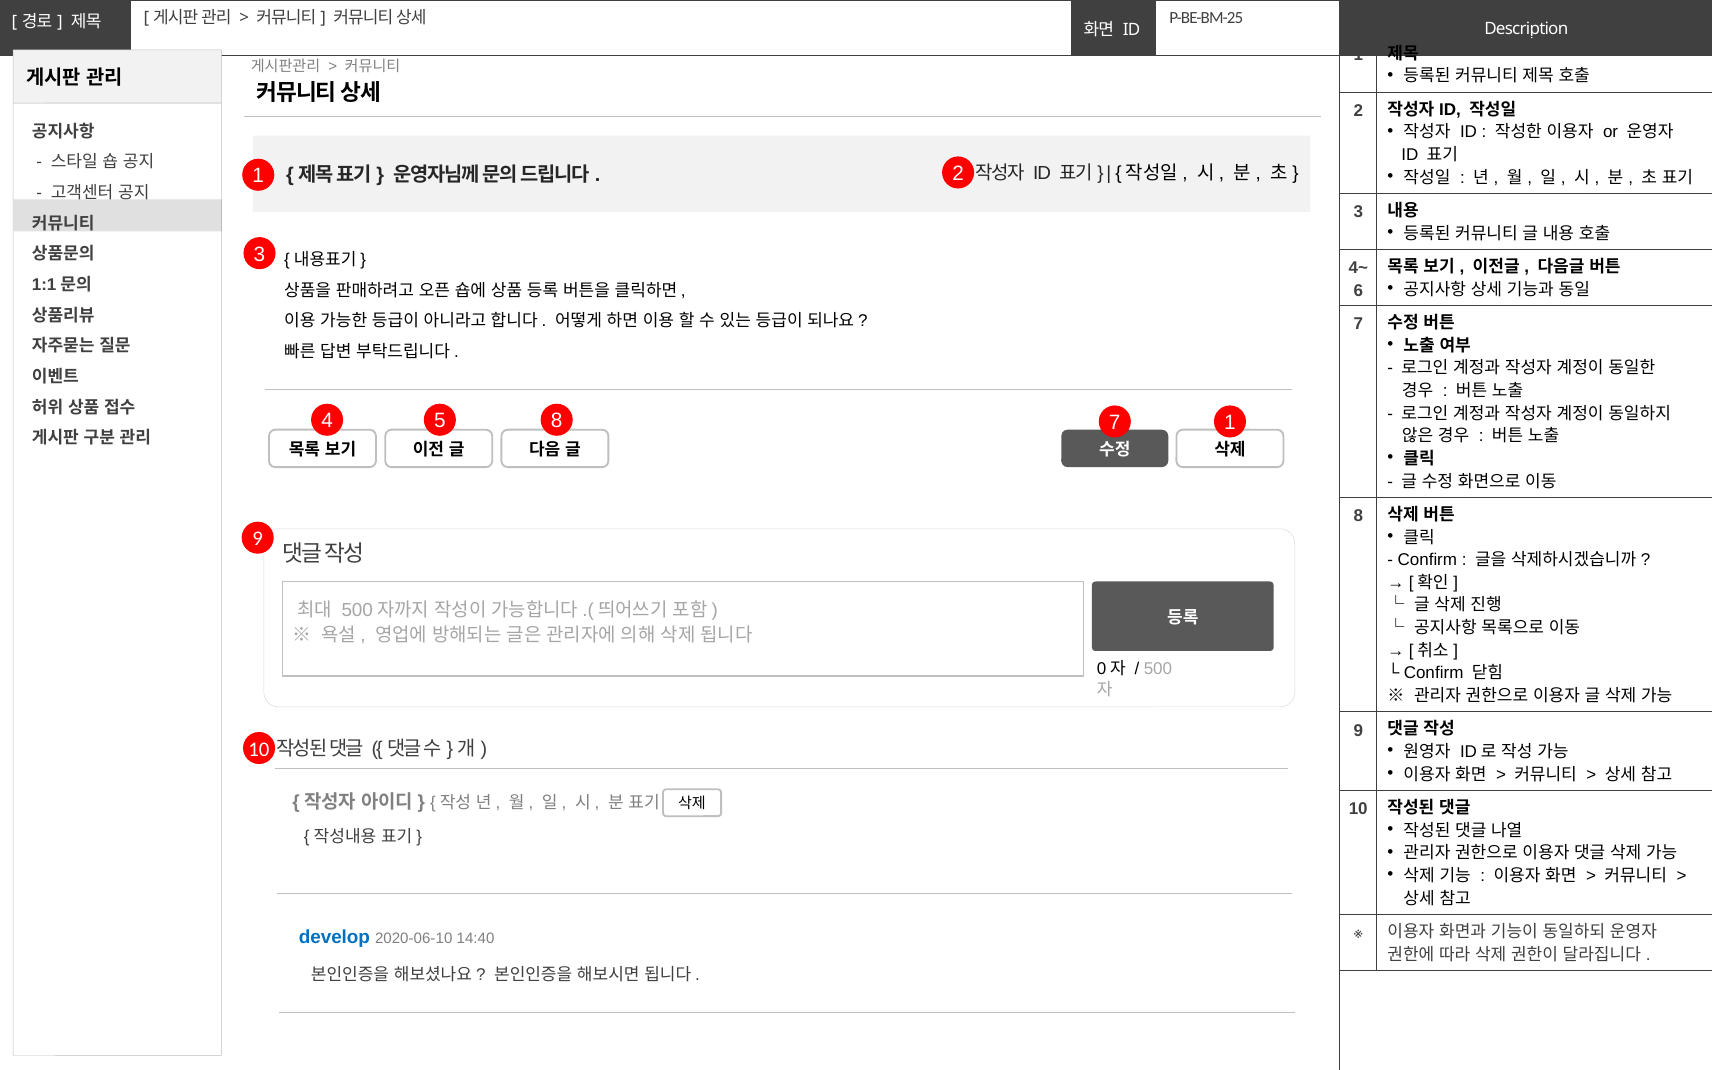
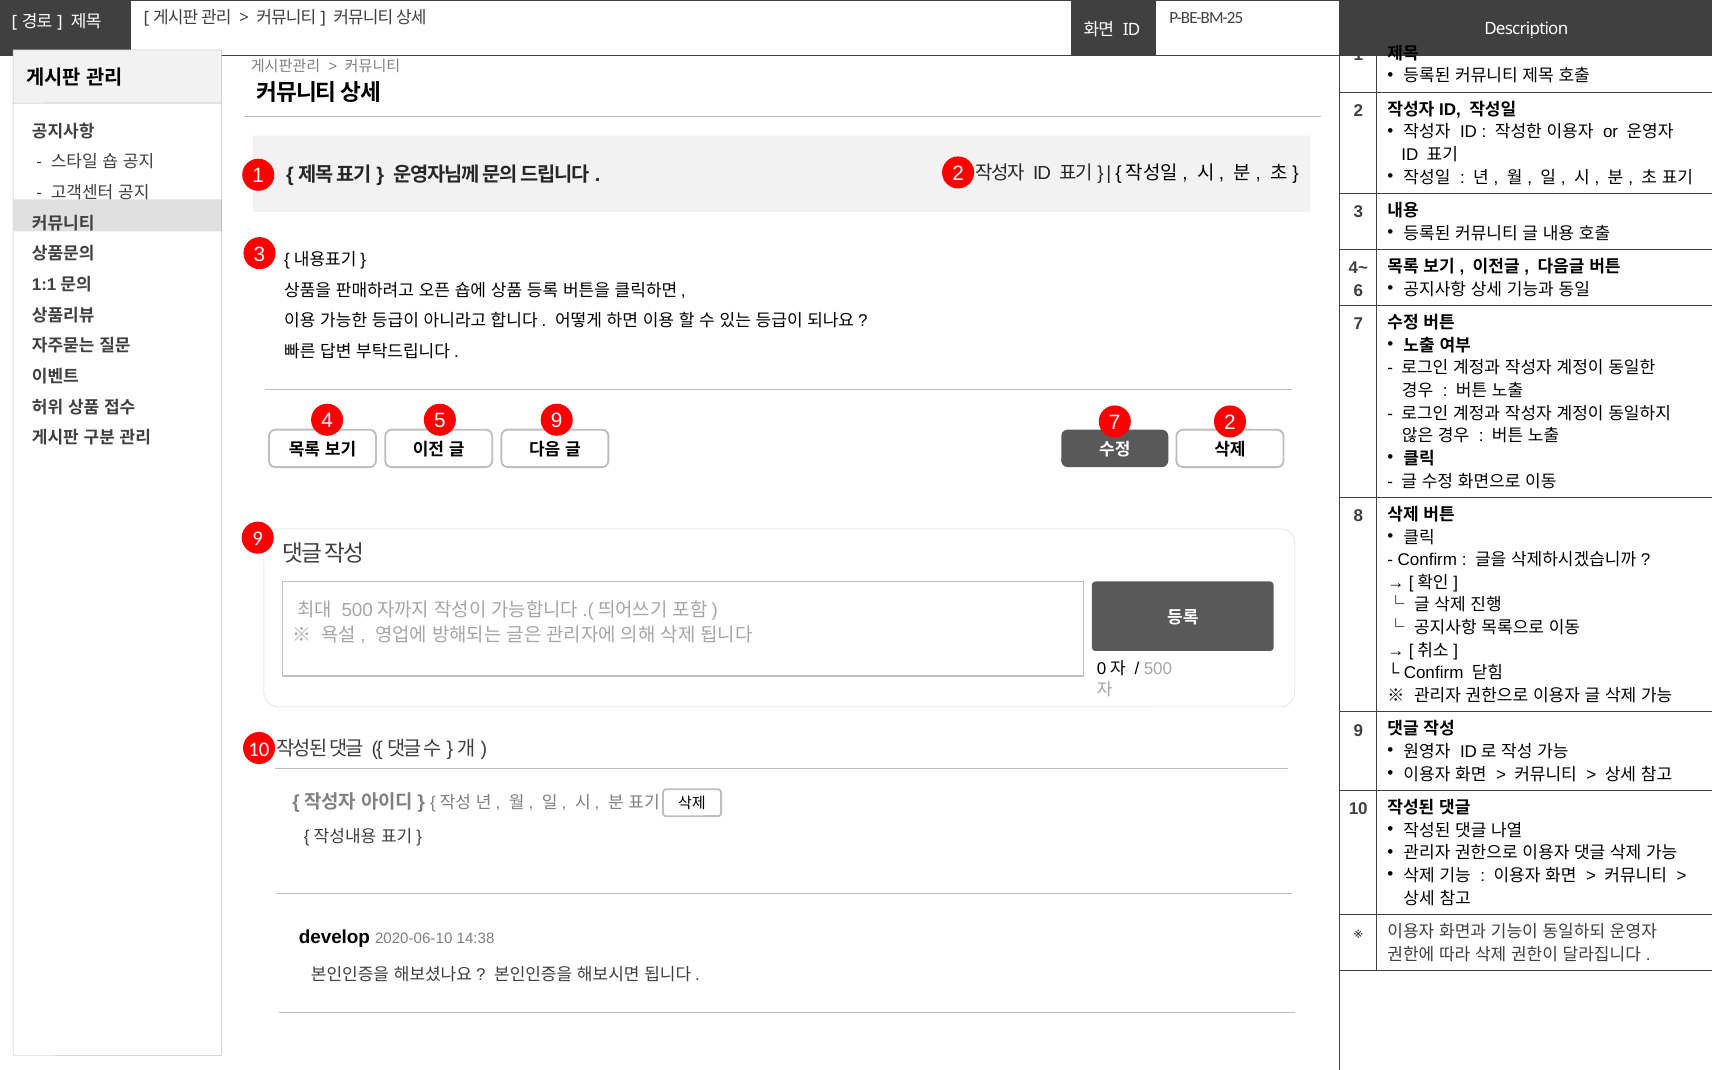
5 8: 8 -> 9
7 1: 1 -> 2
develop colour: blue -> black
14:40: 14:40 -> 14:38
